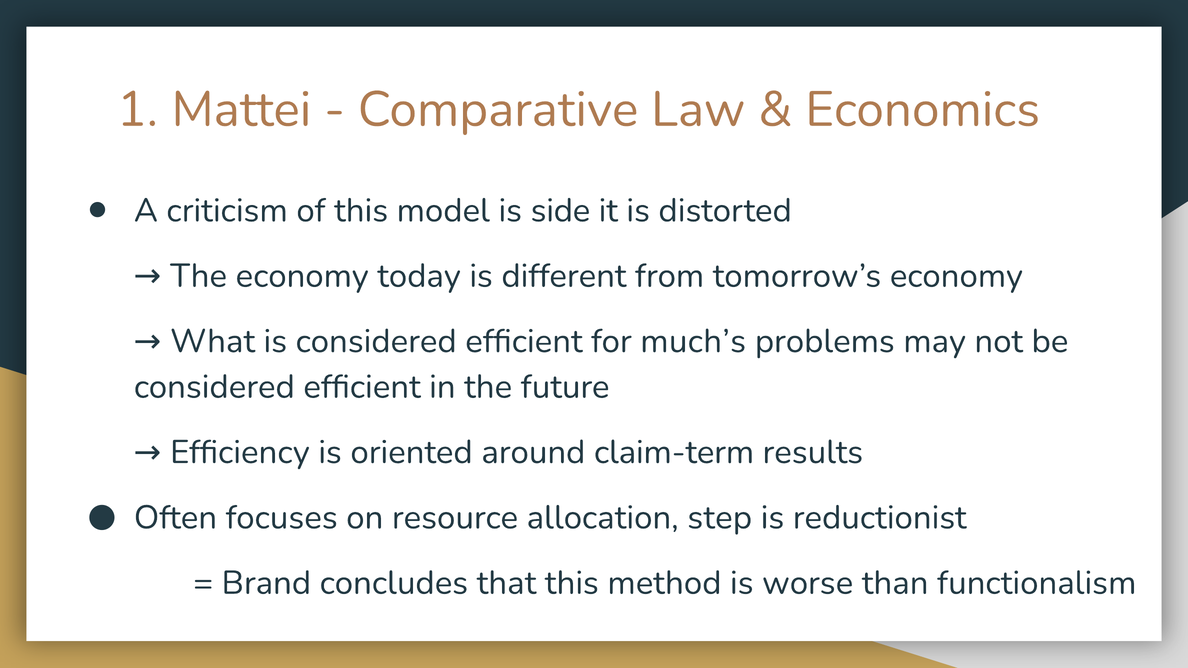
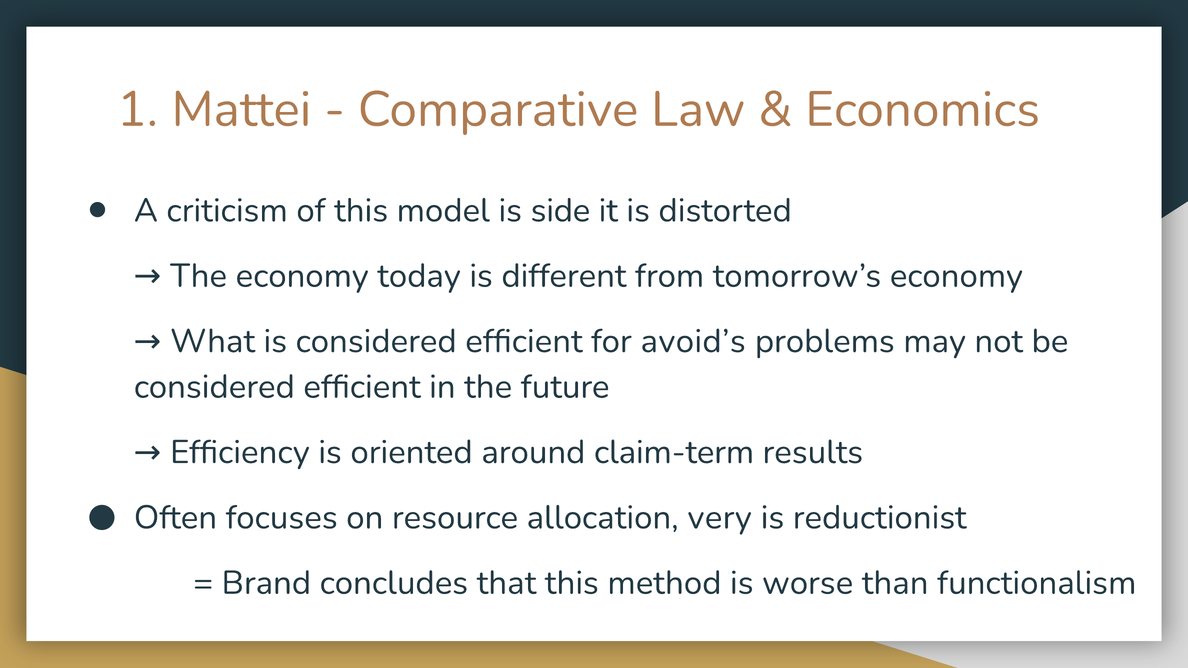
much’s: much’s -> avoid’s
step: step -> very
